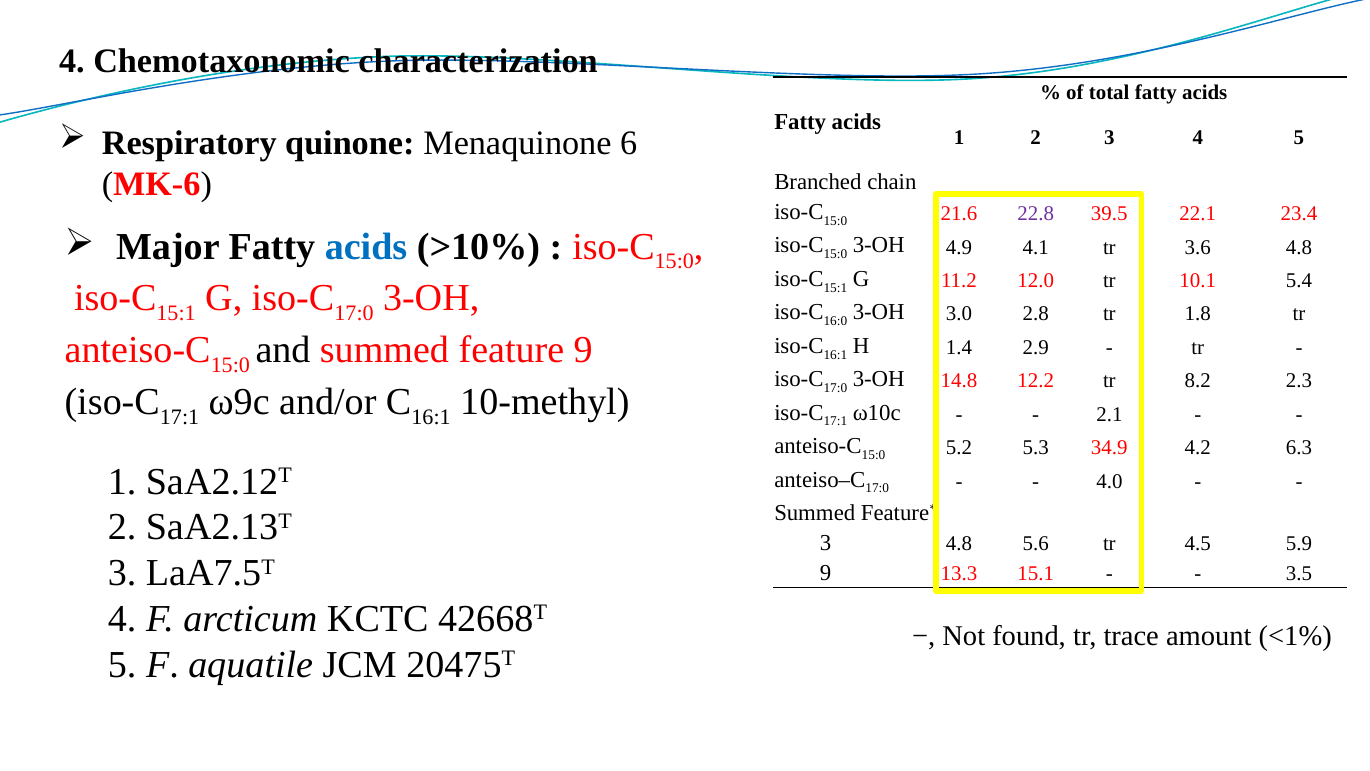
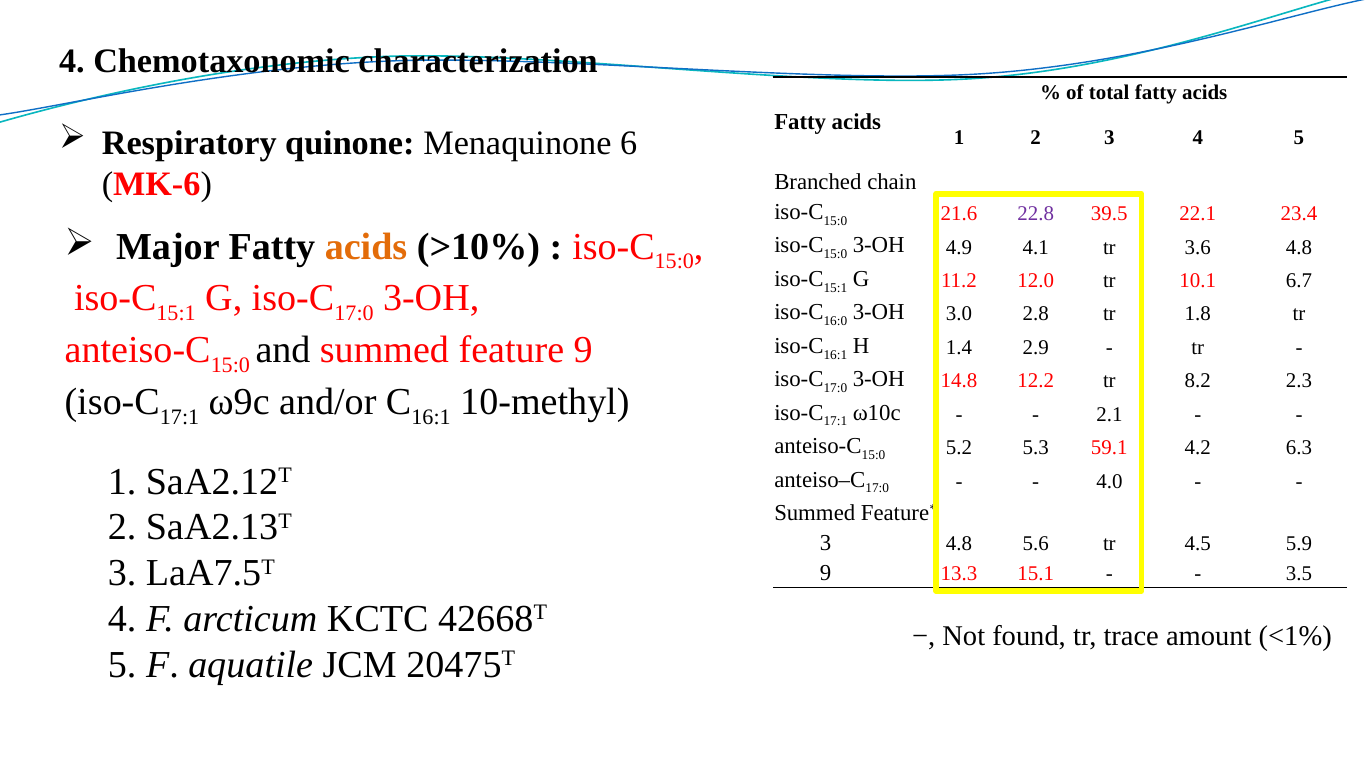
acids at (366, 246) colour: blue -> orange
5.4: 5.4 -> 6.7
34.9: 34.9 -> 59.1
